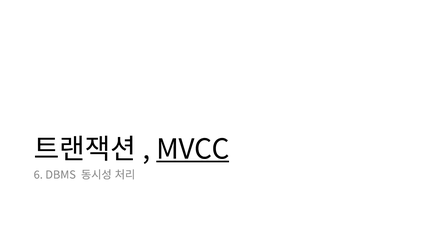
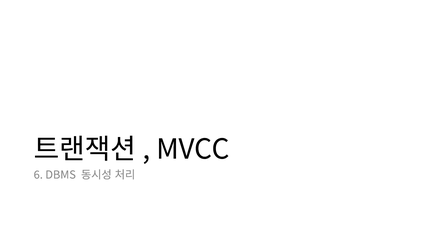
MVCC underline: present -> none
